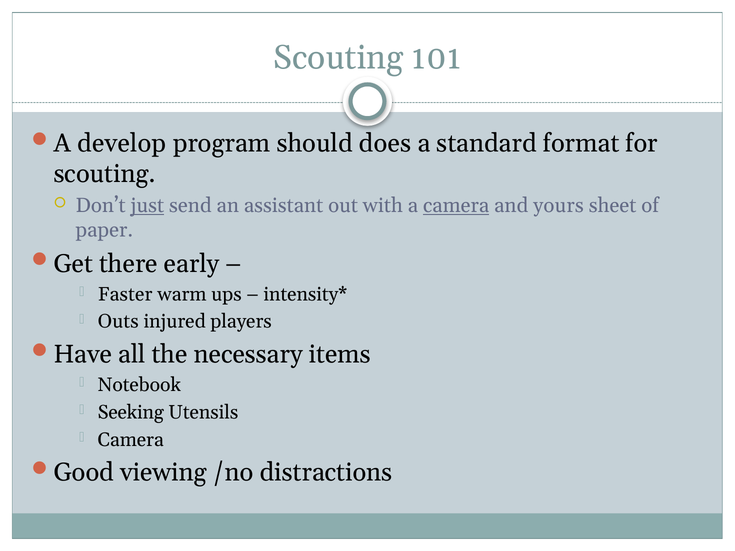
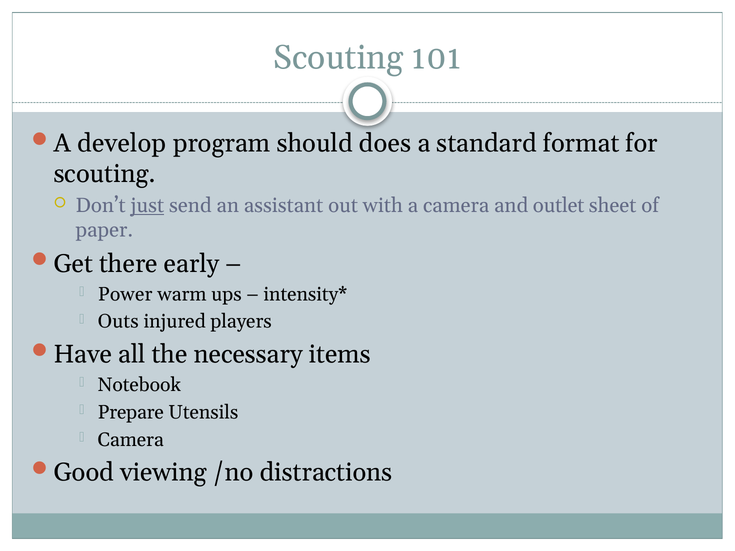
camera at (456, 206) underline: present -> none
yours: yours -> outlet
Faster: Faster -> Power
Seeking: Seeking -> Prepare
